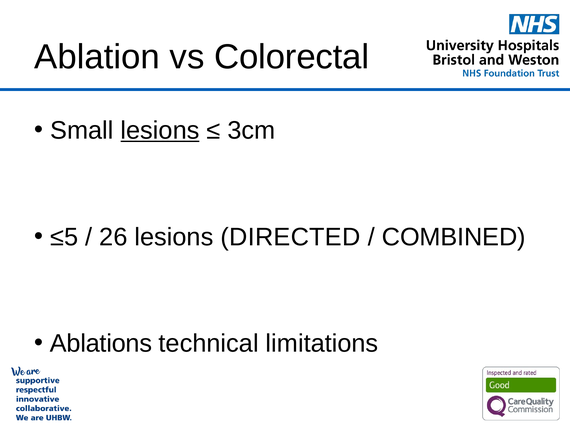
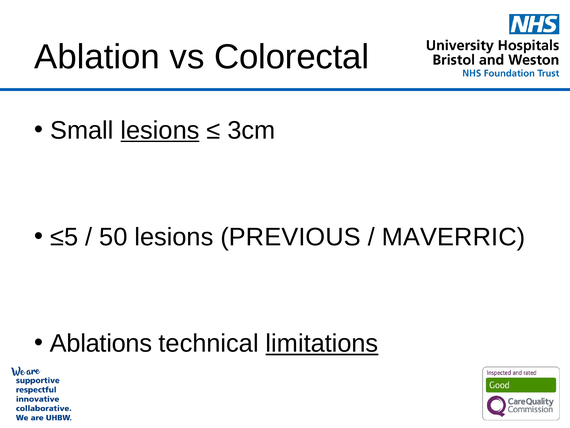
26: 26 -> 50
DIRECTED: DIRECTED -> PREVIOUS
COMBINED: COMBINED -> MAVERRIC
limitations underline: none -> present
